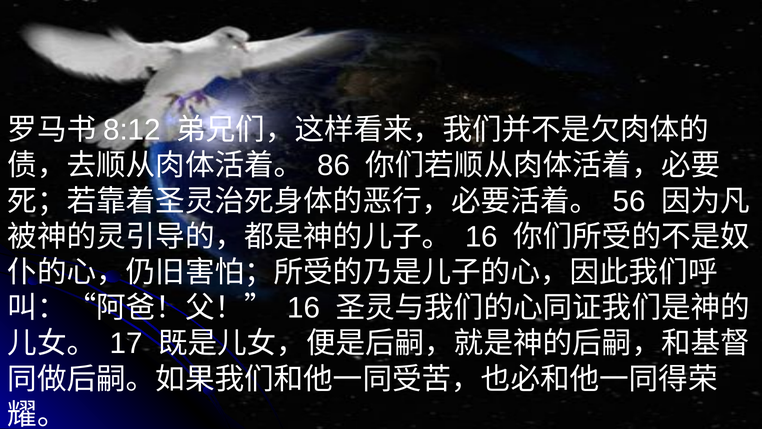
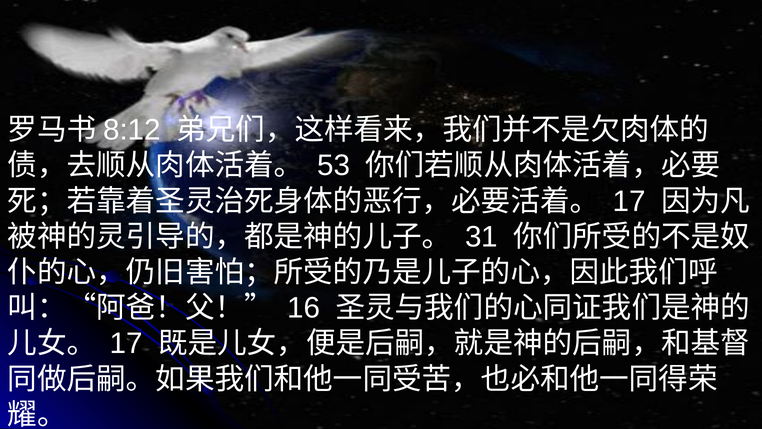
86: 86 -> 53
56 at (629, 201): 56 -> 17
16 at (482, 237): 16 -> 31
